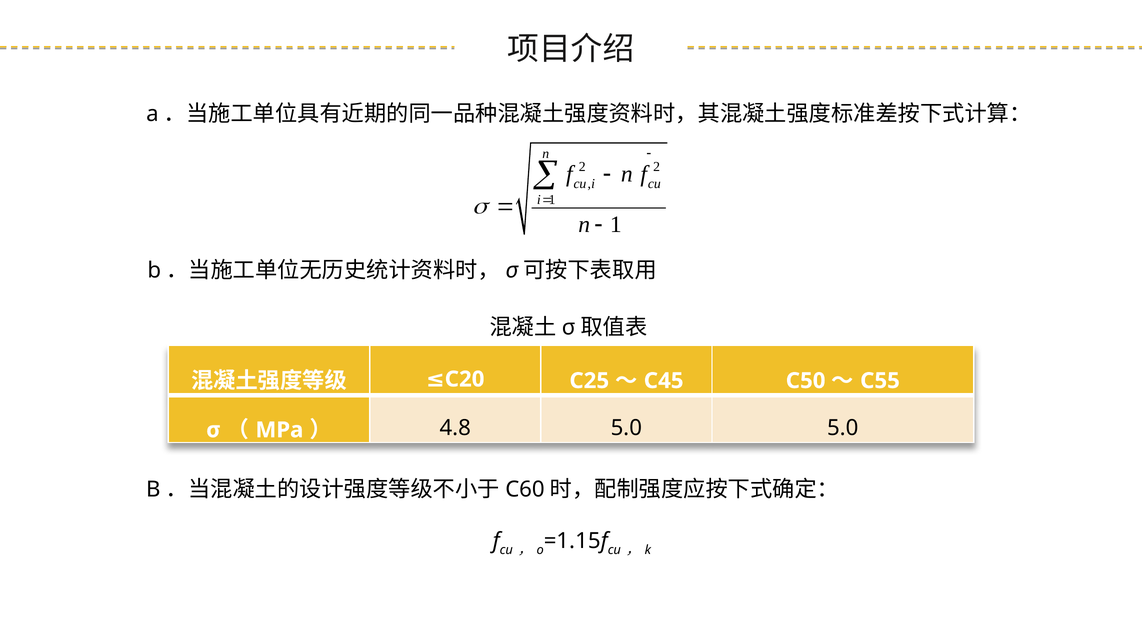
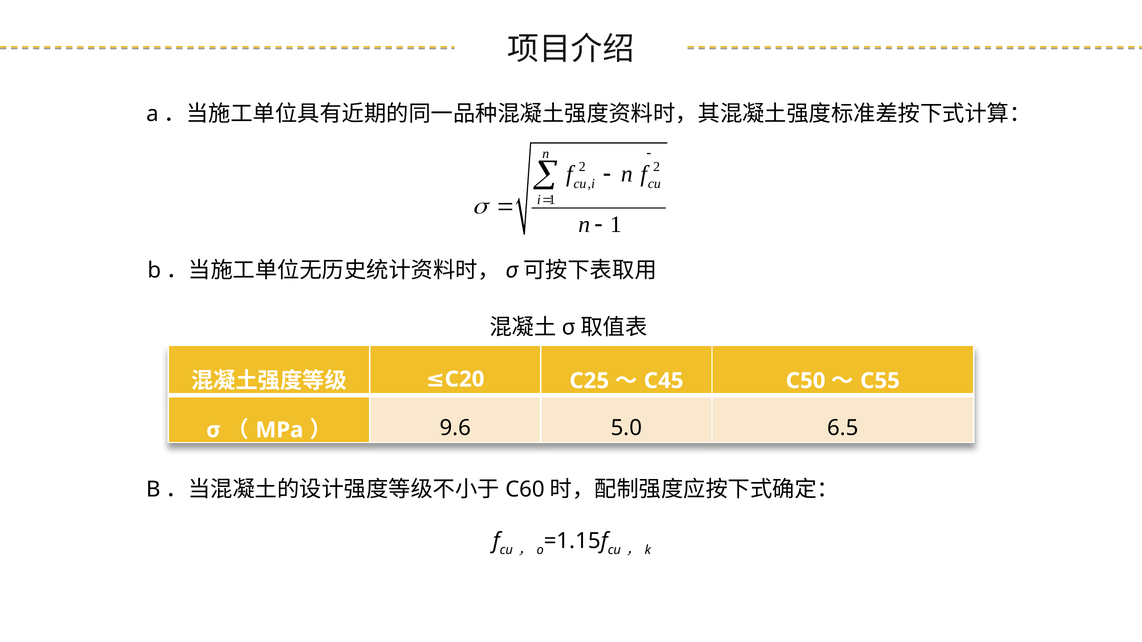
4.8: 4.8 -> 9.6
5.0 5.0: 5.0 -> 6.5
